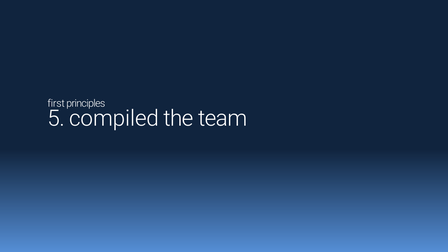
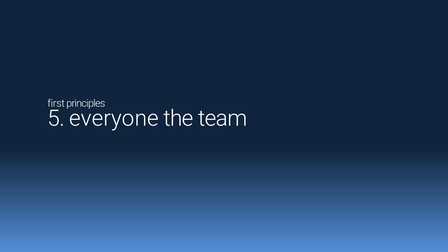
compiled: compiled -> everyone
